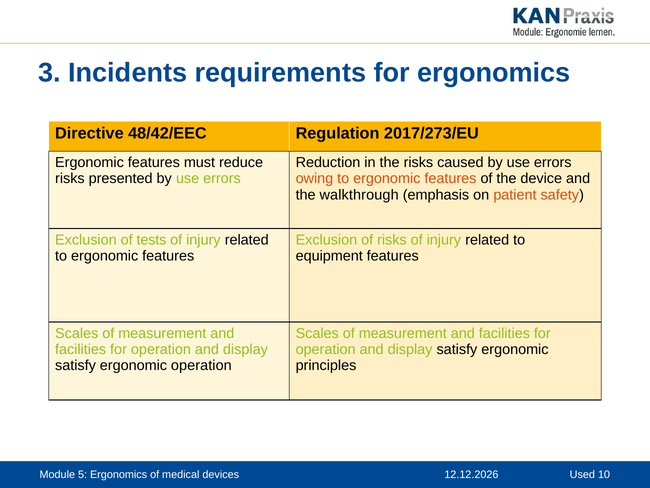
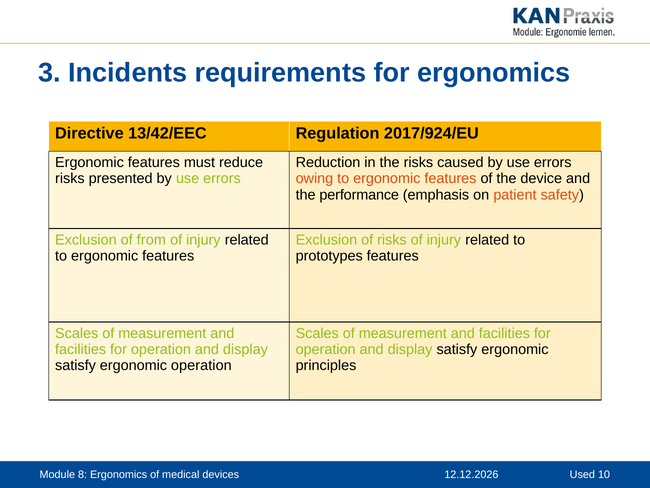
48/42/EEC: 48/42/EEC -> 13/42/EEC
2017/273/EU: 2017/273/EU -> 2017/924/EU
walkthrough: walkthrough -> performance
tests: tests -> from
equipment: equipment -> prototypes
5: 5 -> 8
